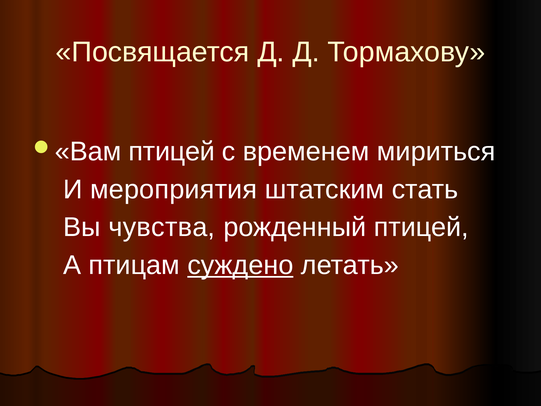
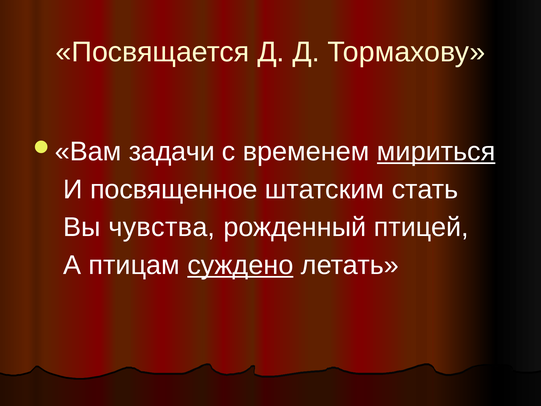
птицей at (172, 151): птицей -> задачи
мириться underline: none -> present
мероприятия: мероприятия -> посвященное
